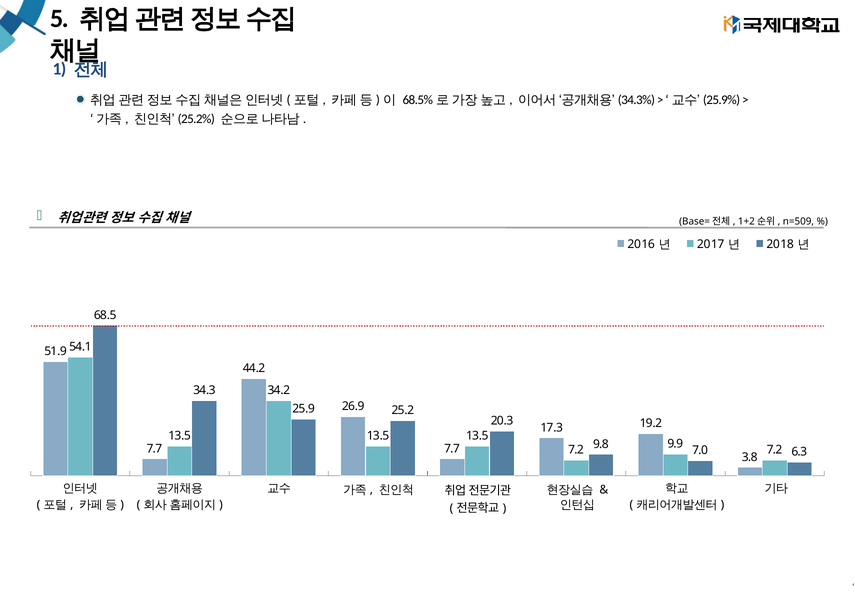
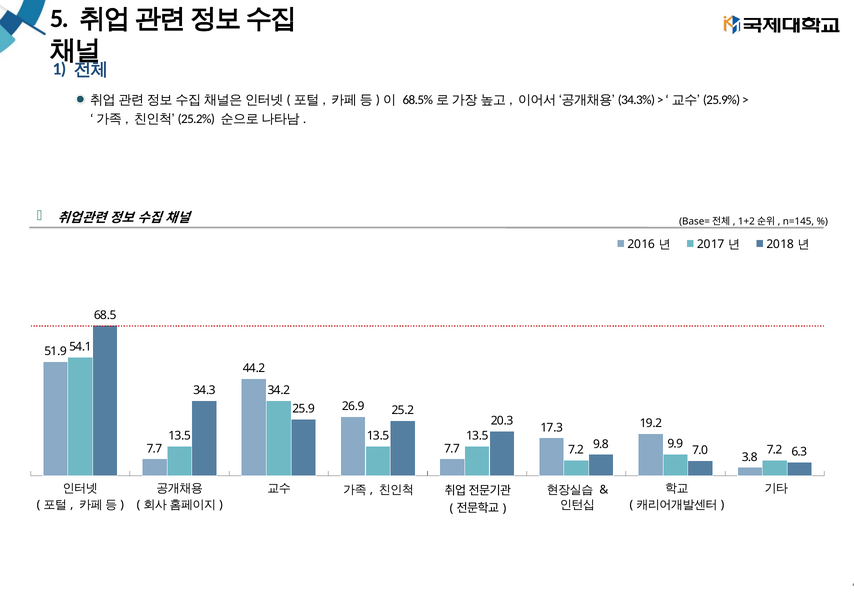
n=509: n=509 -> n=145
